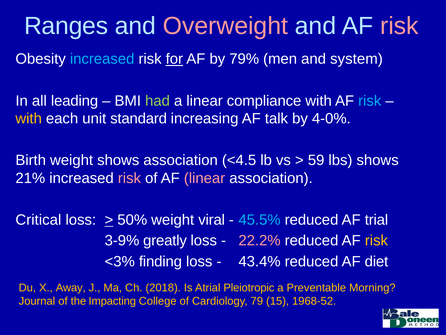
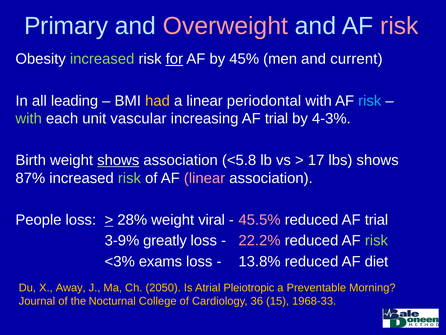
Ranges: Ranges -> Primary
increased at (102, 59) colour: light blue -> light green
79%: 79% -> 45%
system: system -> current
had colour: light green -> yellow
compliance: compliance -> periodontal
with at (29, 118) colour: yellow -> light green
standard: standard -> vascular
increasing AF talk: talk -> trial
4-0%: 4-0% -> 4-3%
shows at (118, 160) underline: none -> present
<4.5: <4.5 -> <5.8
59: 59 -> 17
21%: 21% -> 87%
risk at (129, 178) colour: pink -> light green
Critical: Critical -> People
50%: 50% -> 28%
45.5% colour: light blue -> pink
risk at (376, 240) colour: yellow -> light green
finding: finding -> exams
43.4%: 43.4% -> 13.8%
2018: 2018 -> 2050
Impacting: Impacting -> Nocturnal
79: 79 -> 36
1968-52: 1968-52 -> 1968-33
